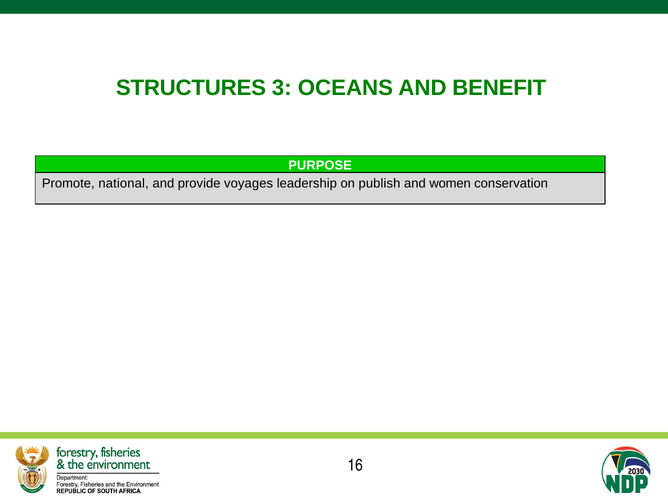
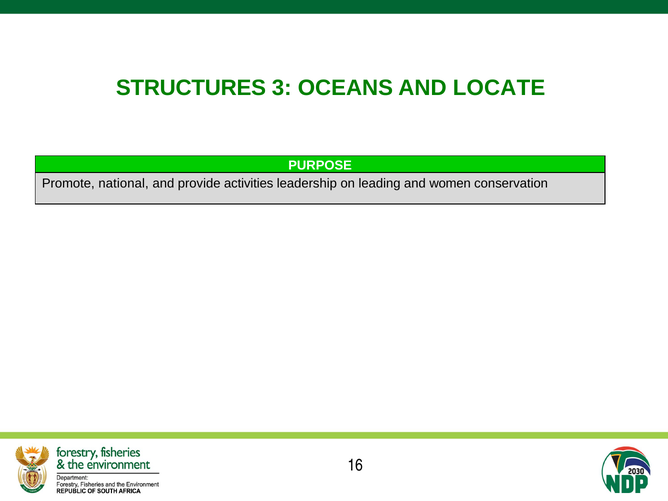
BENEFIT: BENEFIT -> LOCATE
voyages: voyages -> activities
publish: publish -> leading
